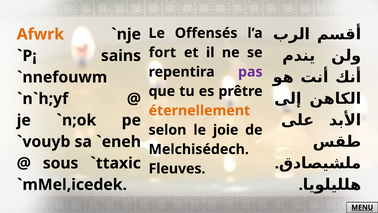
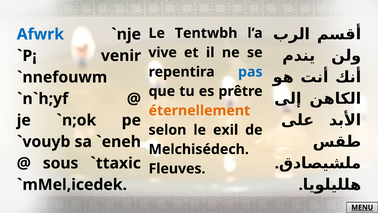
Offensés: Offensés -> Tentwbh
Afwrk colour: orange -> blue
fort: fort -> vive
sains: sains -> venir
pas colour: purple -> blue
joie: joie -> exil
